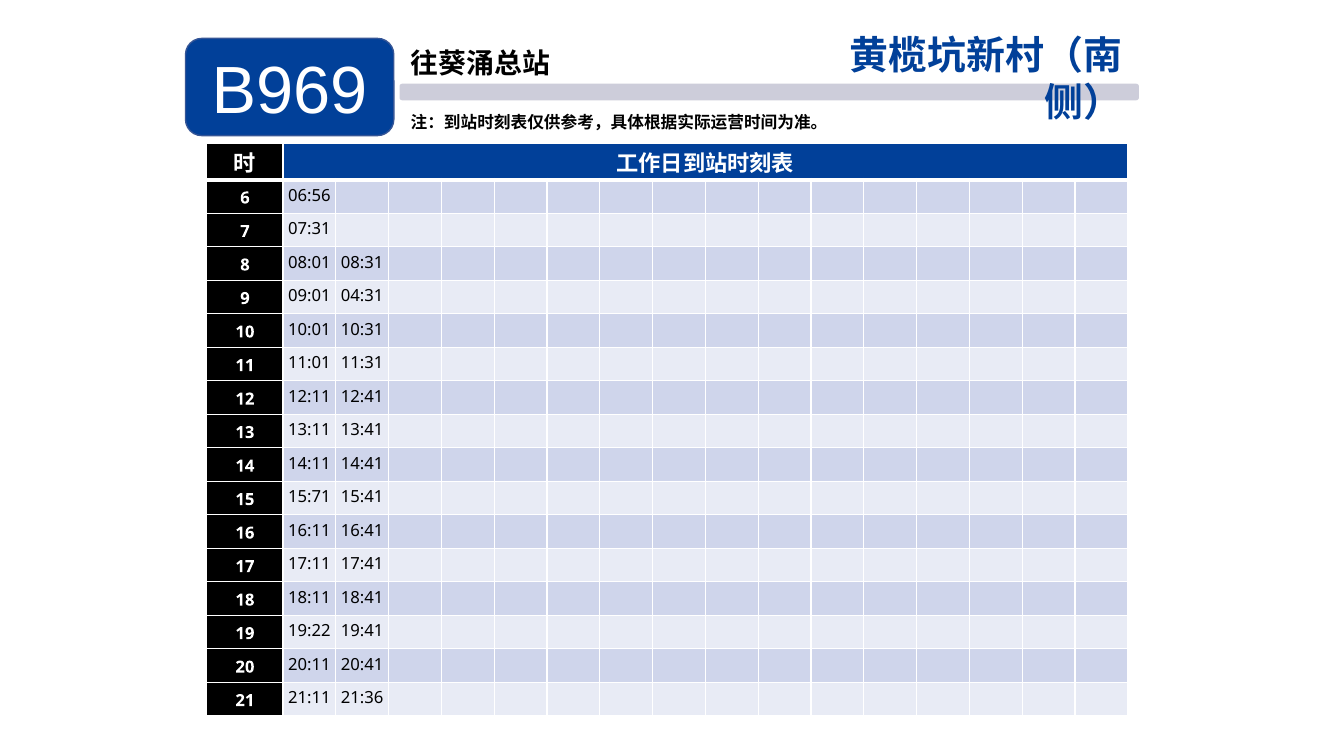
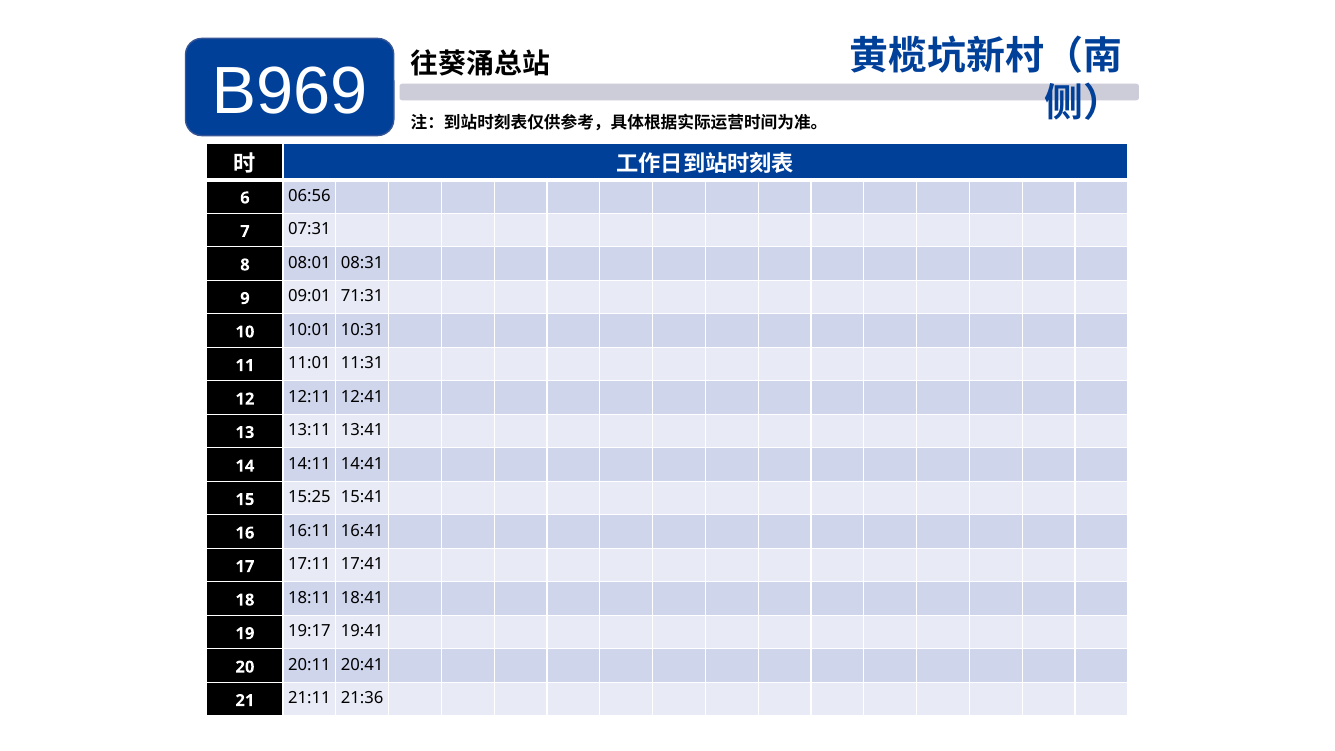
04:31: 04:31 -> 71:31
15:71: 15:71 -> 15:25
19:22: 19:22 -> 19:17
